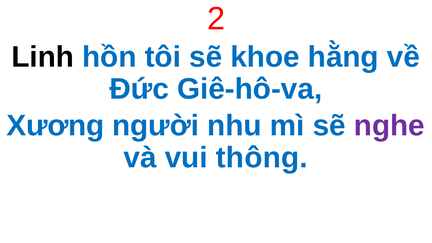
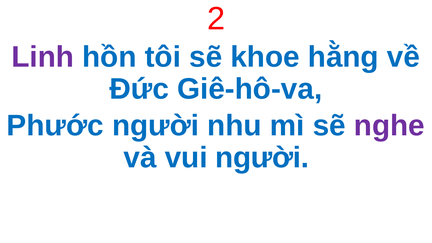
Linh colour: black -> purple
Xương: Xương -> Phước
vui thông: thông -> người
